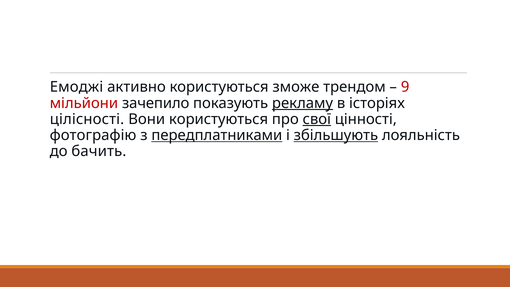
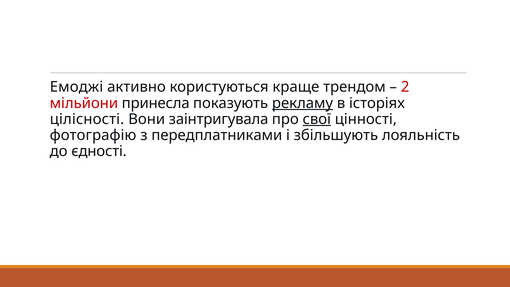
зможе: зможе -> краще
9: 9 -> 2
зачепило: зачепило -> принесла
Вони користуються: користуються -> заінтригувала
передплатниками underline: present -> none
збільшують underline: present -> none
бачить: бачить -> єдності
